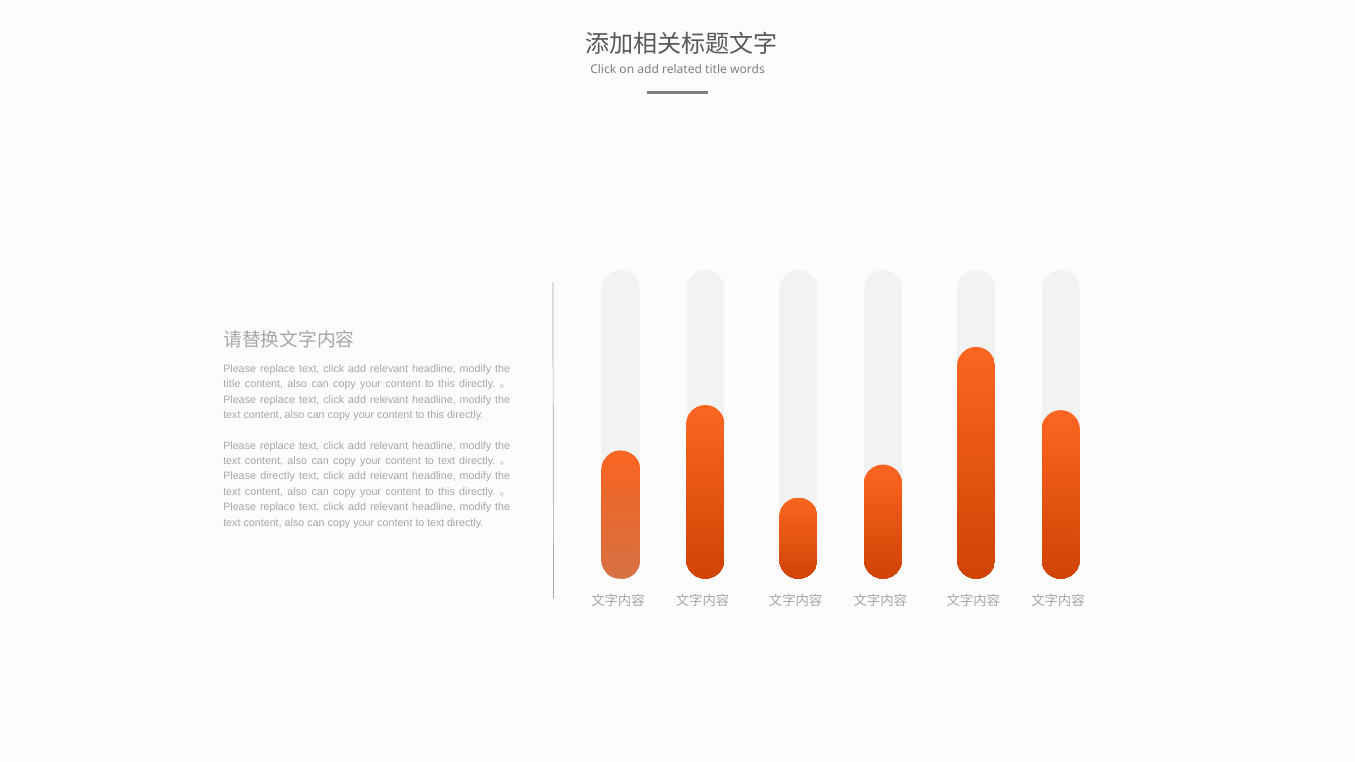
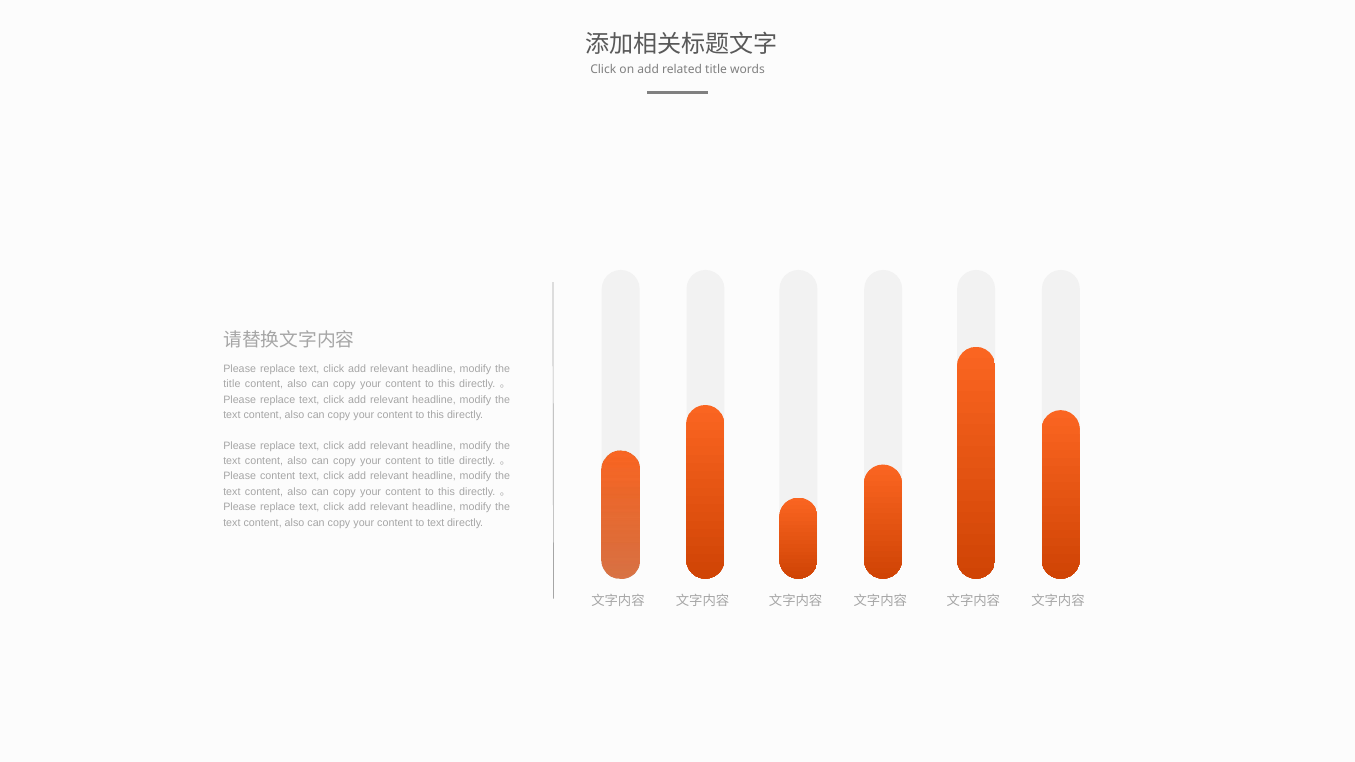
text at (447, 461): text -> title
Please directly: directly -> content
